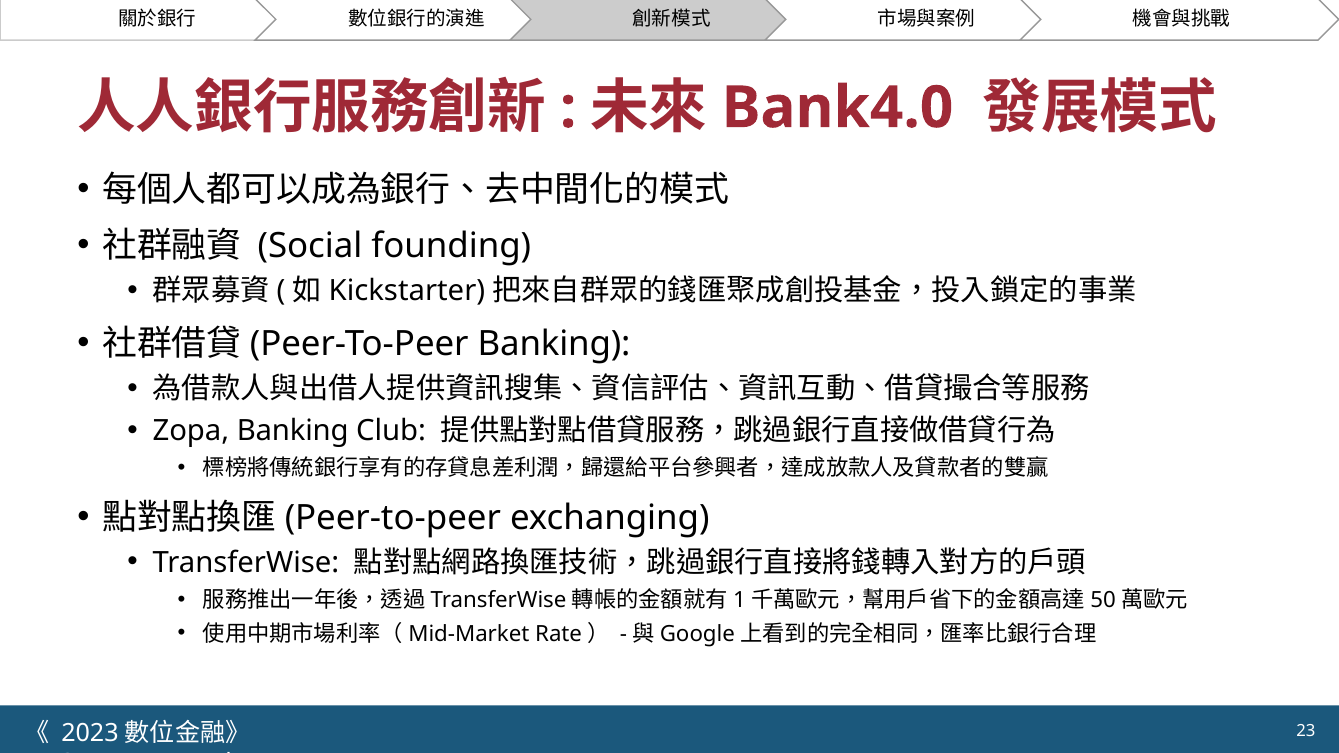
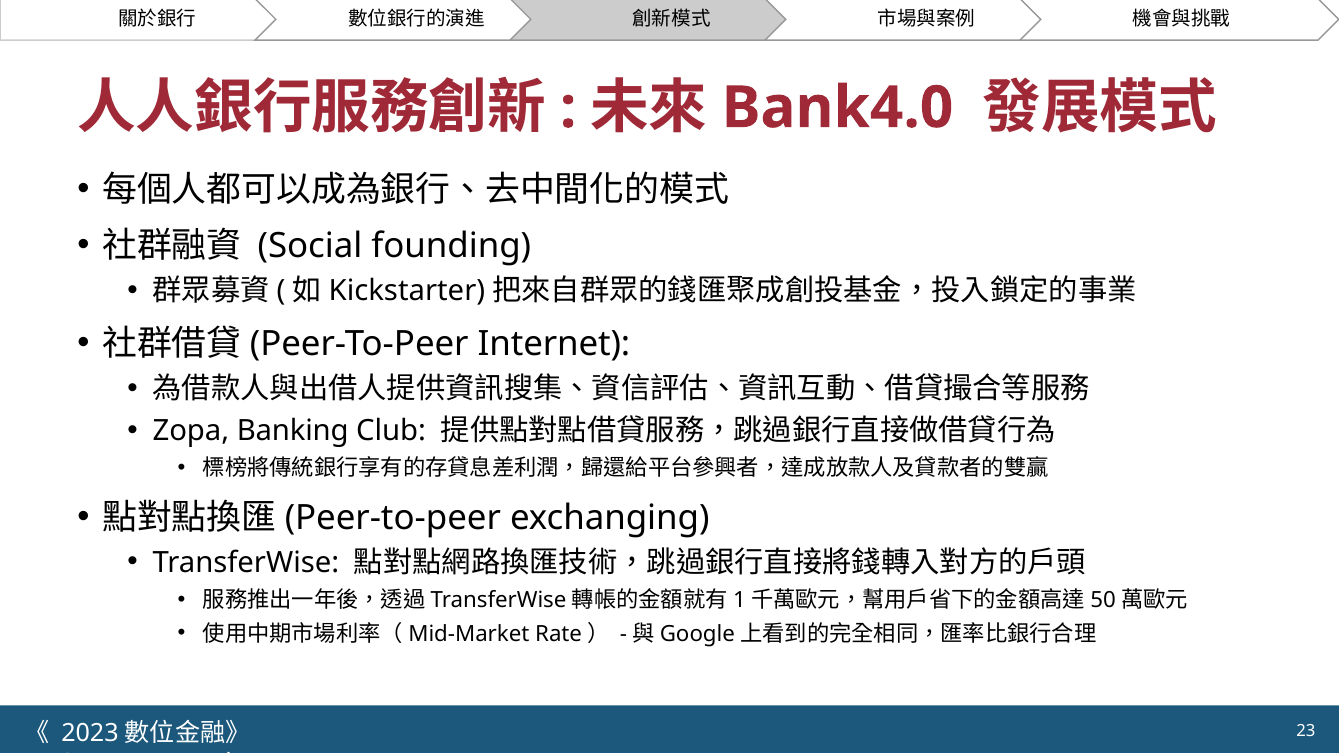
Banking at (554, 344): Banking -> Internet
